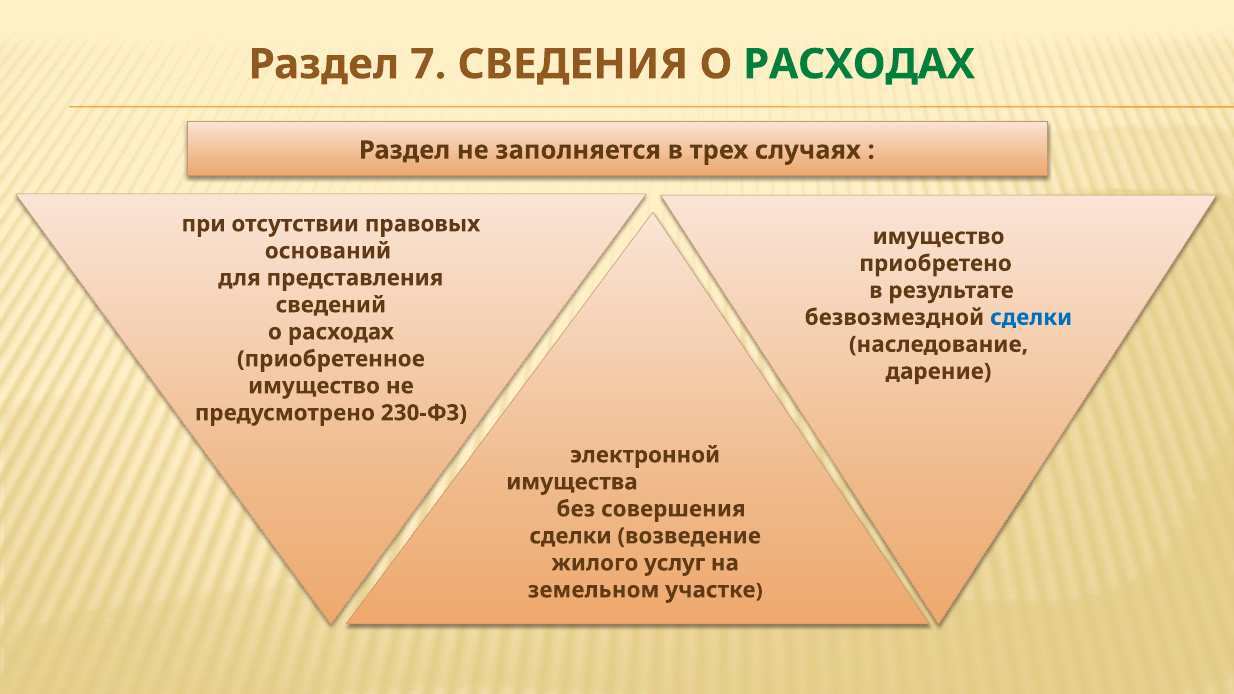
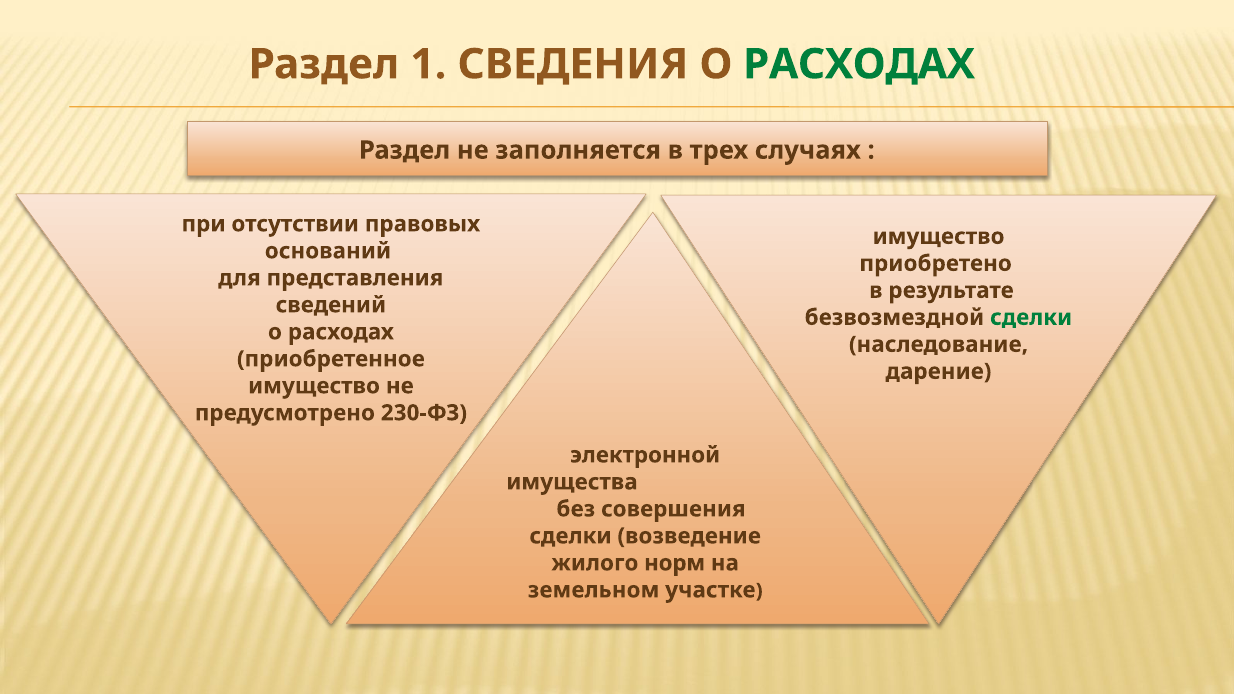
7: 7 -> 1
сделки at (1031, 317) colour: blue -> green
услуг: услуг -> норм
